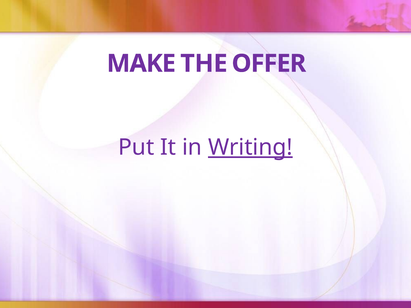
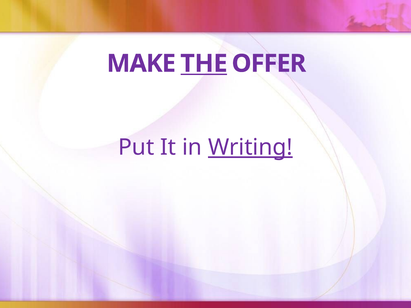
THE underline: none -> present
